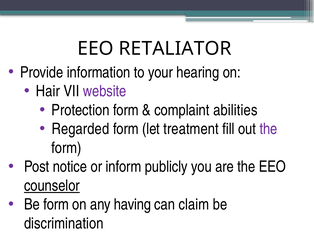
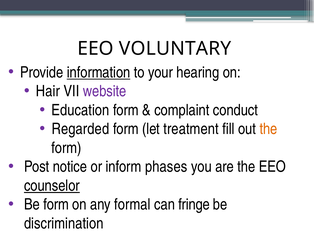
RETALIATOR: RETALIATOR -> VOLUNTARY
information underline: none -> present
Protection: Protection -> Education
abilities: abilities -> conduct
the at (268, 129) colour: purple -> orange
publicly: publicly -> phases
having: having -> formal
claim: claim -> fringe
